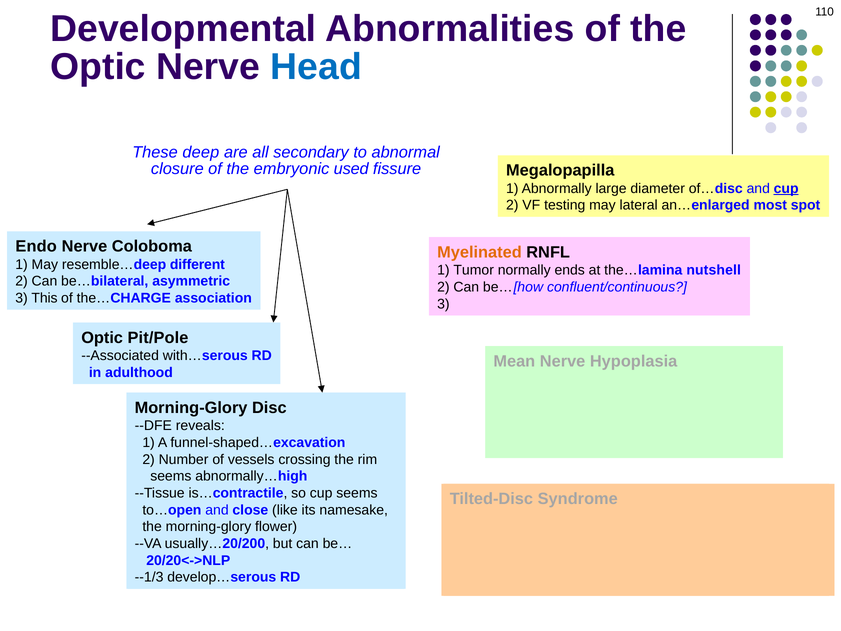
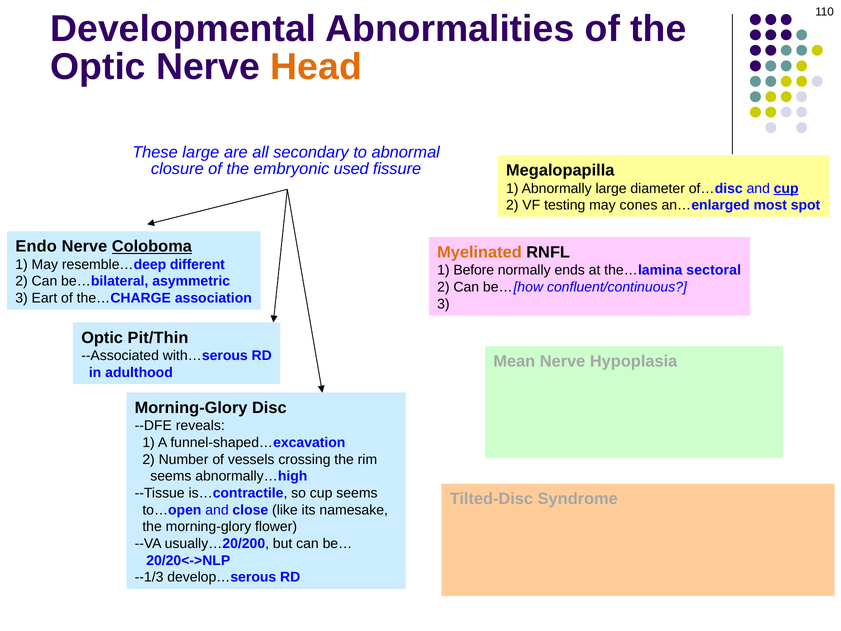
Head colour: blue -> orange
These deep: deep -> large
lateral: lateral -> cones
Coloboma underline: none -> present
Tumor: Tumor -> Before
nutshell: nutshell -> sectoral
3 This: This -> Eart
Pit/Pole: Pit/Pole -> Pit/Thin
